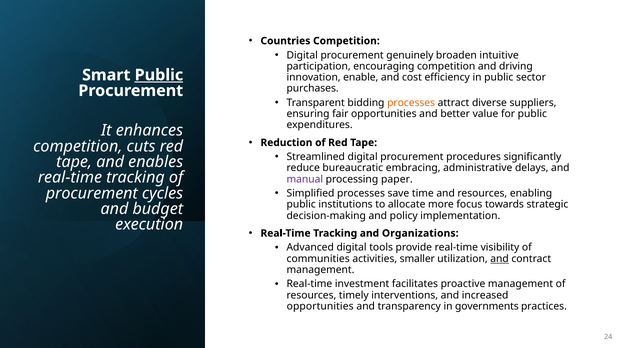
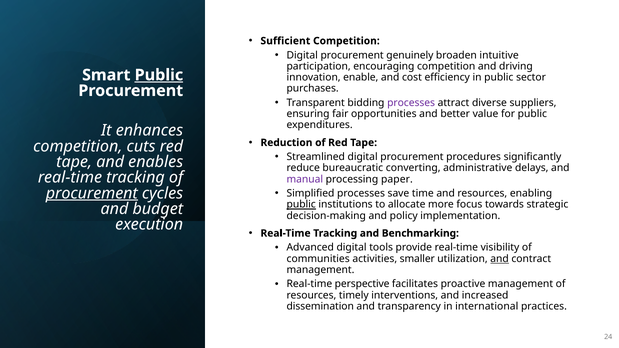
Countries: Countries -> Sufficient
processes at (411, 103) colour: orange -> purple
embracing: embracing -> converting
procurement at (92, 193) underline: none -> present
public at (301, 205) underline: none -> present
Organizations: Organizations -> Benchmarking
investment: investment -> perspective
opportunities at (320, 306): opportunities -> dissemination
governments: governments -> international
